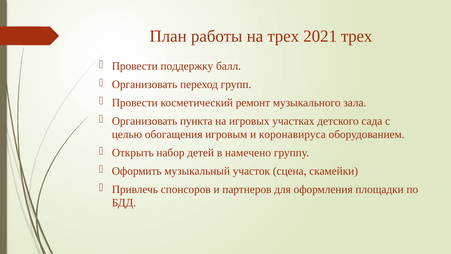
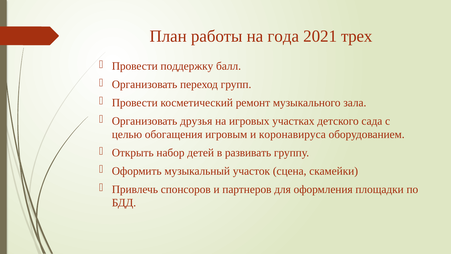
на трех: трех -> года
пункта: пункта -> друзья
намечено: намечено -> развивать
